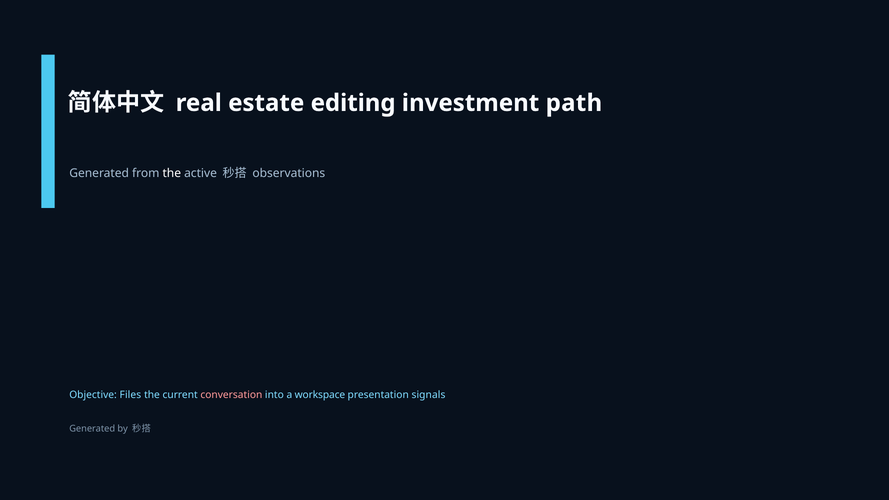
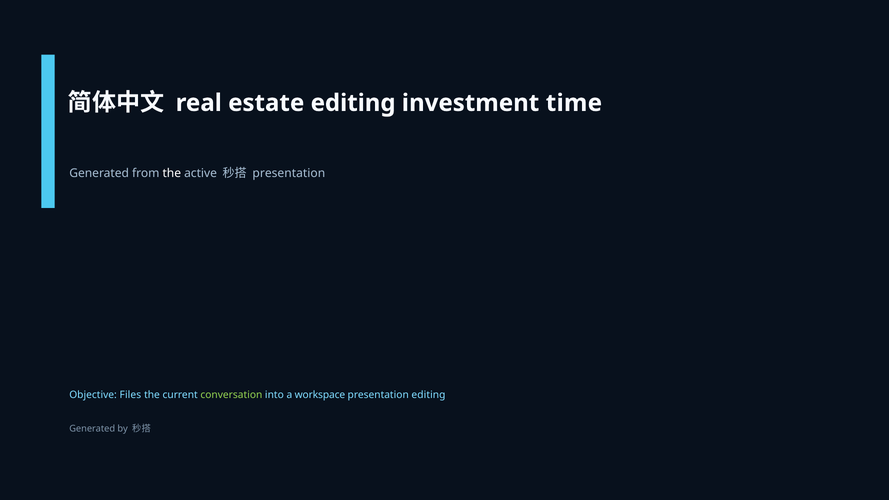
path: path -> time
observations at (289, 174): observations -> presentation
conversation colour: pink -> light green
presentation signals: signals -> editing
